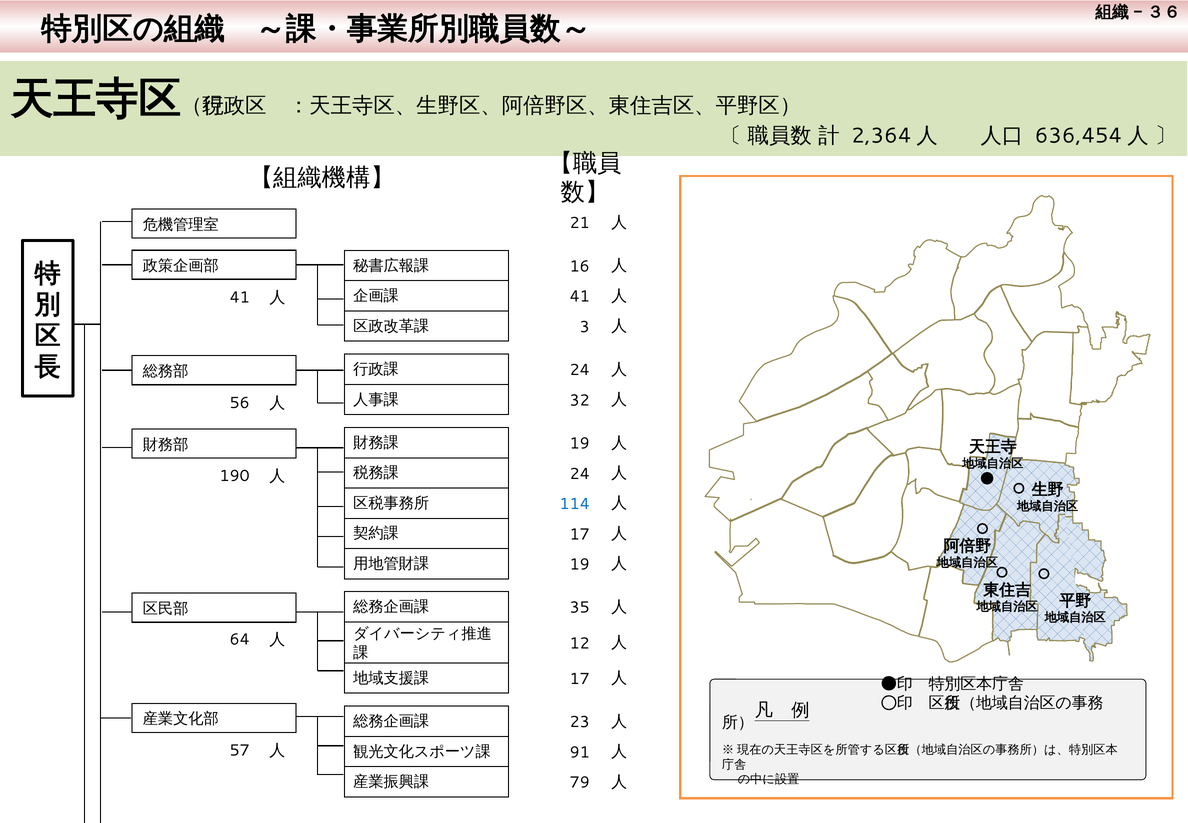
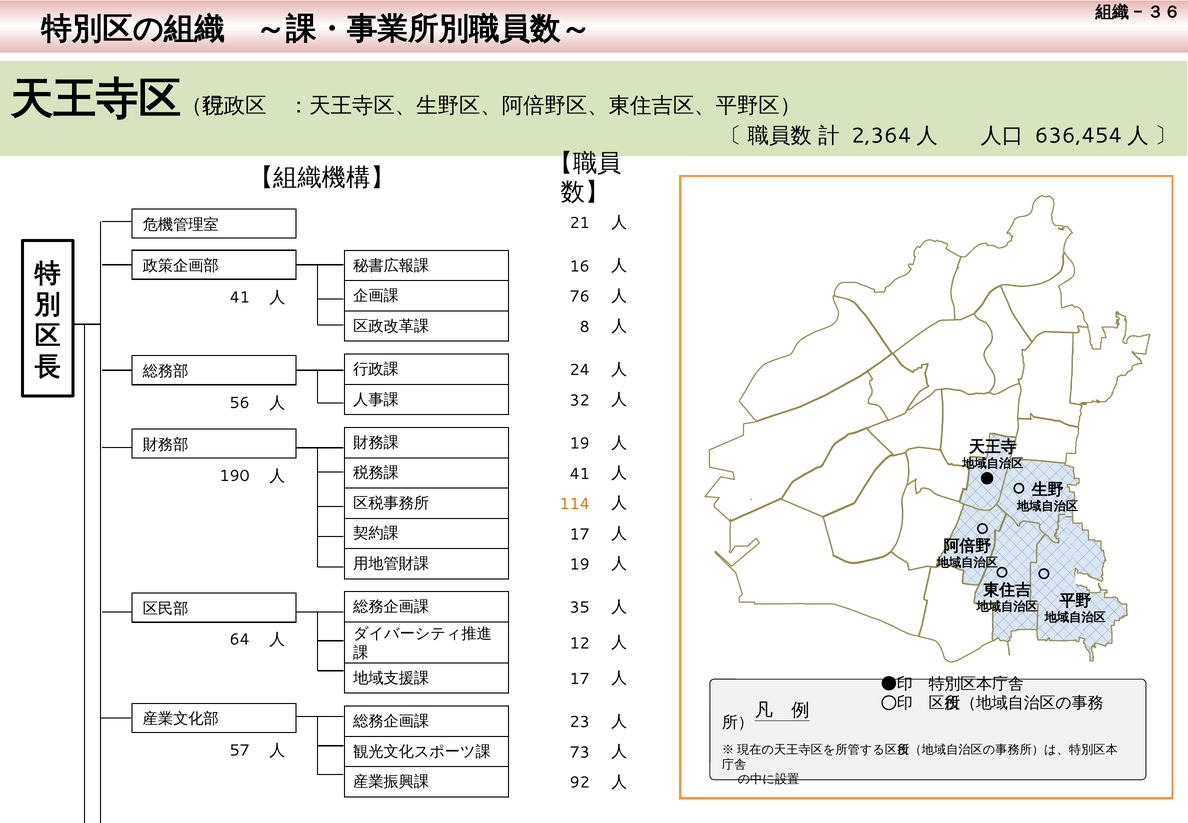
41 at (580, 296): 41 -> 76
3: 3 -> 8
24 at (580, 473): 24 -> 41
114 colour: blue -> orange
91: 91 -> 73
79: 79 -> 92
